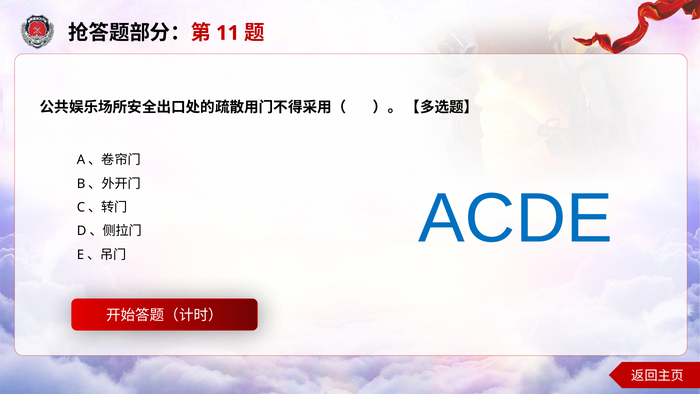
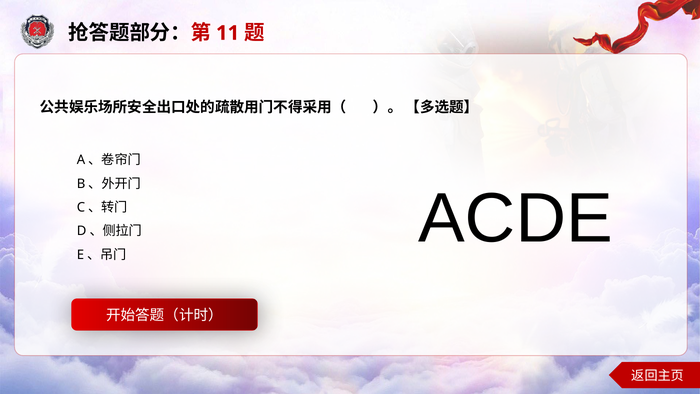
ACDE colour: blue -> black
